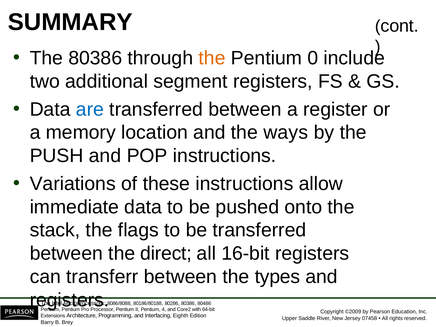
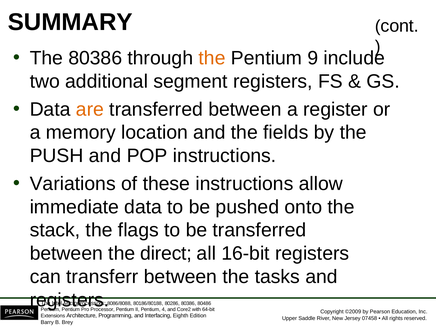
0: 0 -> 9
are colour: blue -> orange
ways: ways -> fields
types: types -> tasks
